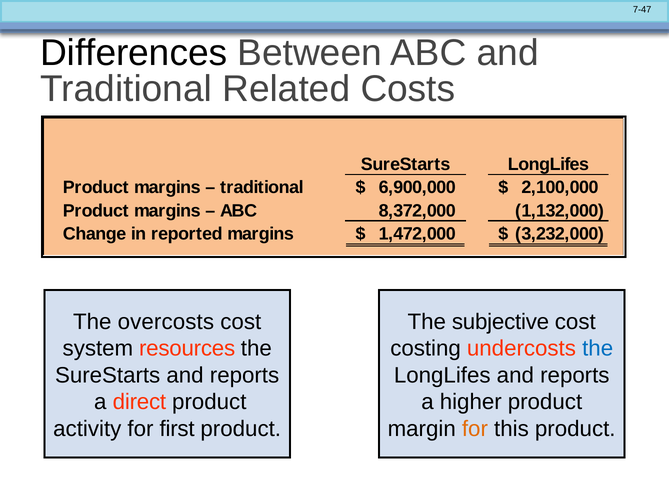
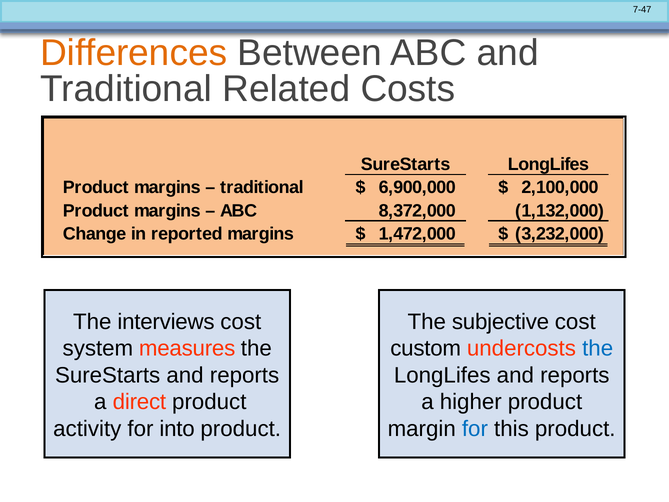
Differences colour: black -> orange
overcosts: overcosts -> interviews
resources: resources -> measures
costing: costing -> custom
first: first -> into
for at (475, 429) colour: orange -> blue
